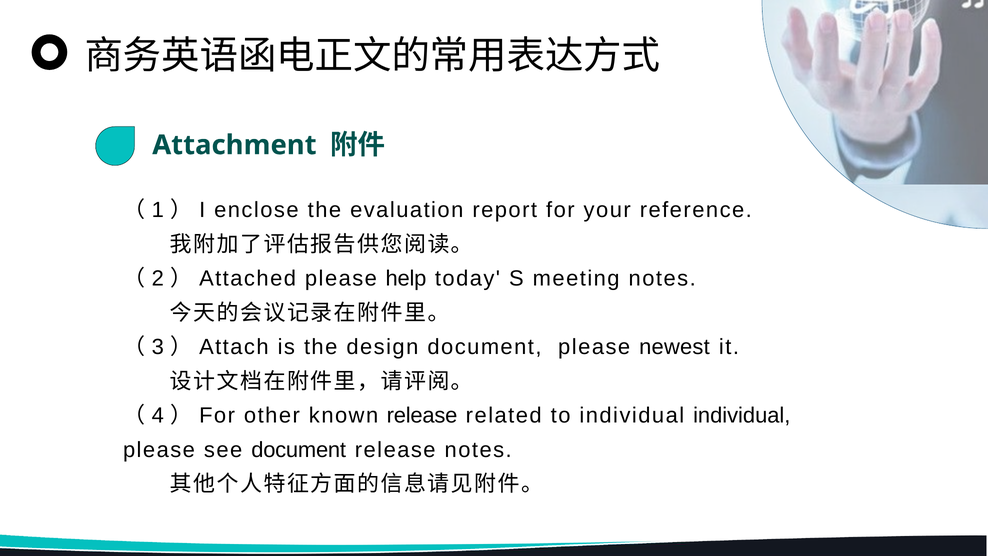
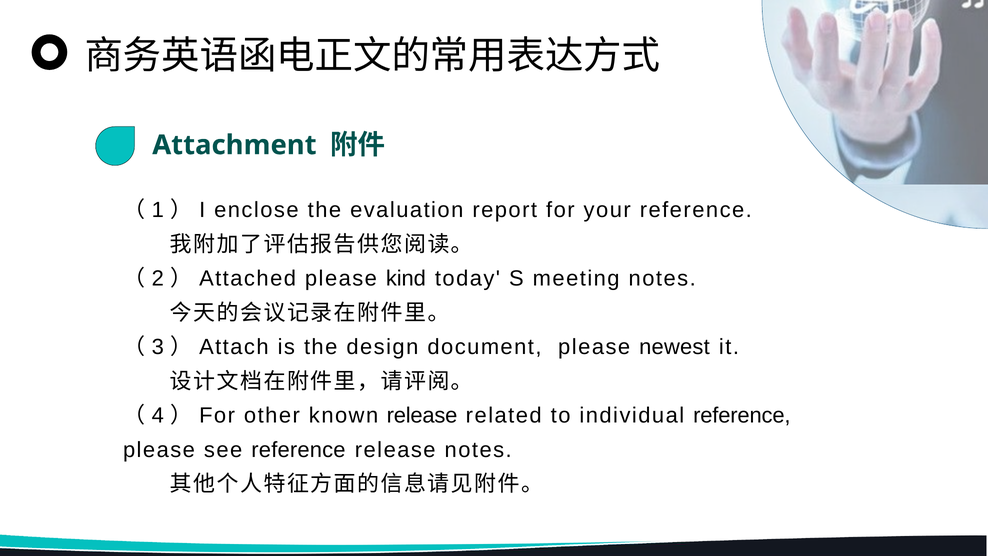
help: help -> kind
individual individual: individual -> reference
see document: document -> reference
